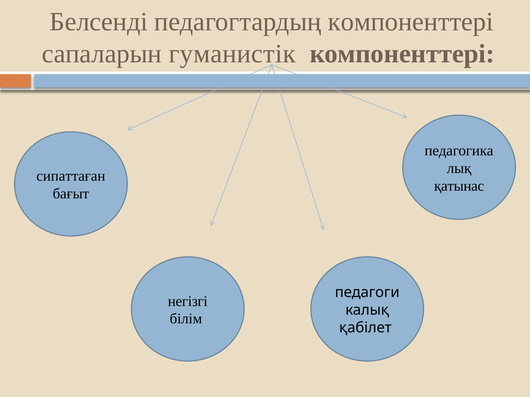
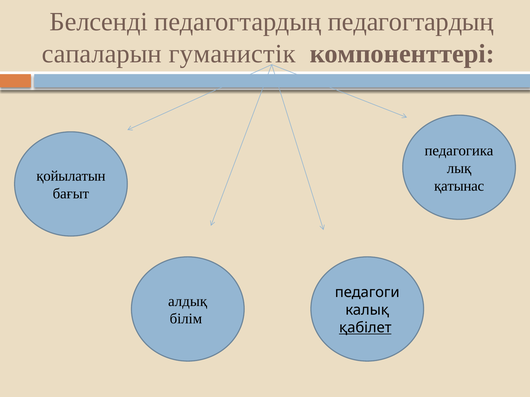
педагогтардың компоненттері: компоненттері -> педaгогтaрдың
сипaттаған: сипaттаған -> қойылатын
негізгі: негізгі -> aлдық
қабілет underline: none -> present
